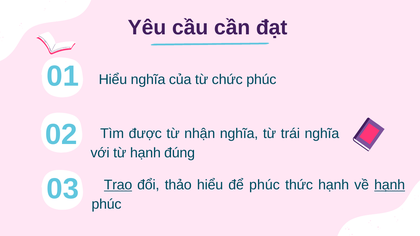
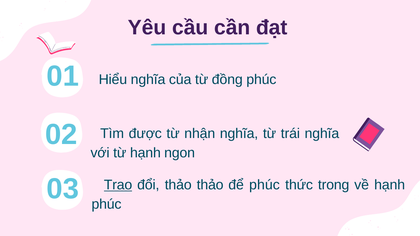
chức: chức -> đồng
đúng: đúng -> ngon
thảo hiểu: hiểu -> thảo
thức hạnh: hạnh -> trong
hạnh at (390, 185) underline: present -> none
